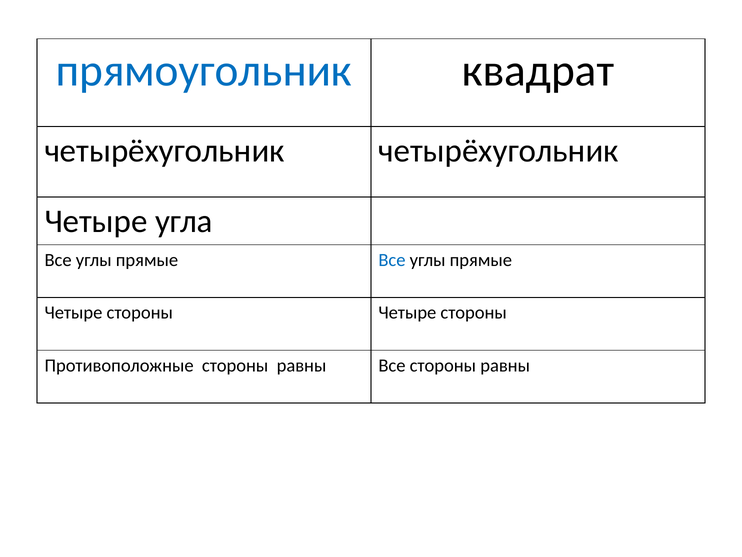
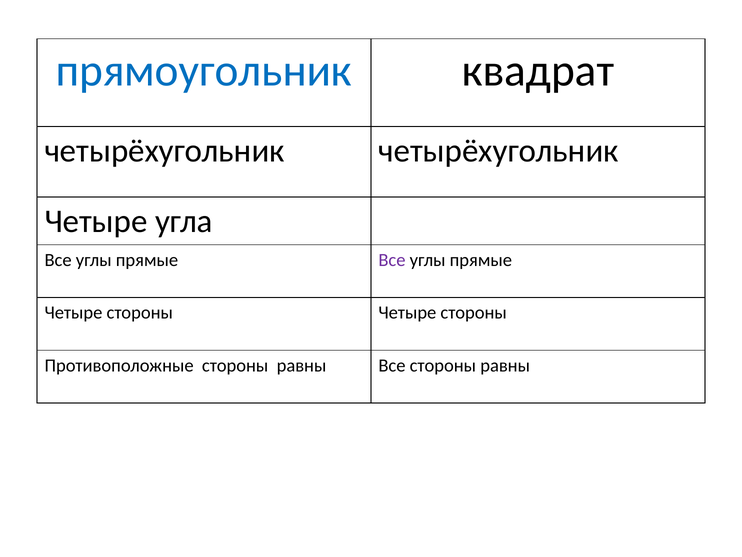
Все at (392, 260) colour: blue -> purple
